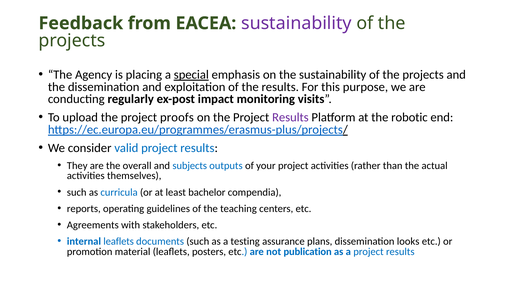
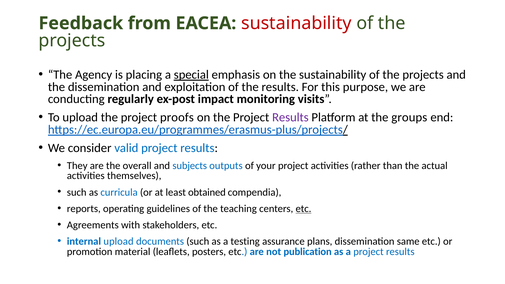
sustainability at (296, 23) colour: purple -> red
robotic: robotic -> groups
bachelor: bachelor -> obtained
etc at (303, 209) underline: none -> present
internal leaflets: leaflets -> upload
looks: looks -> same
